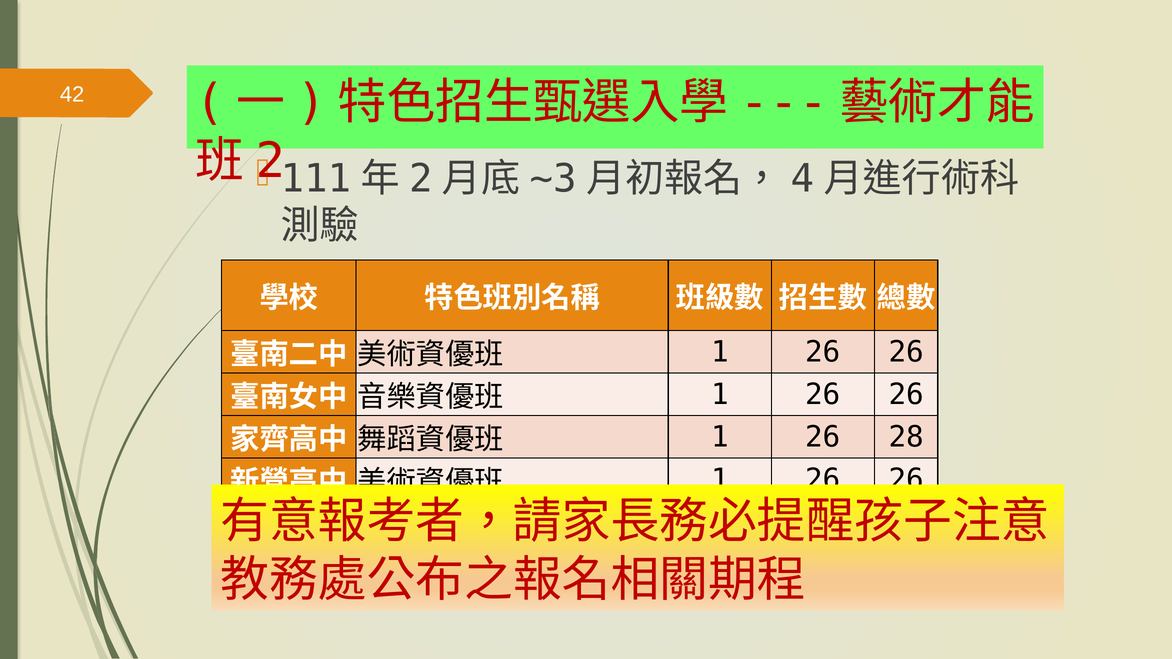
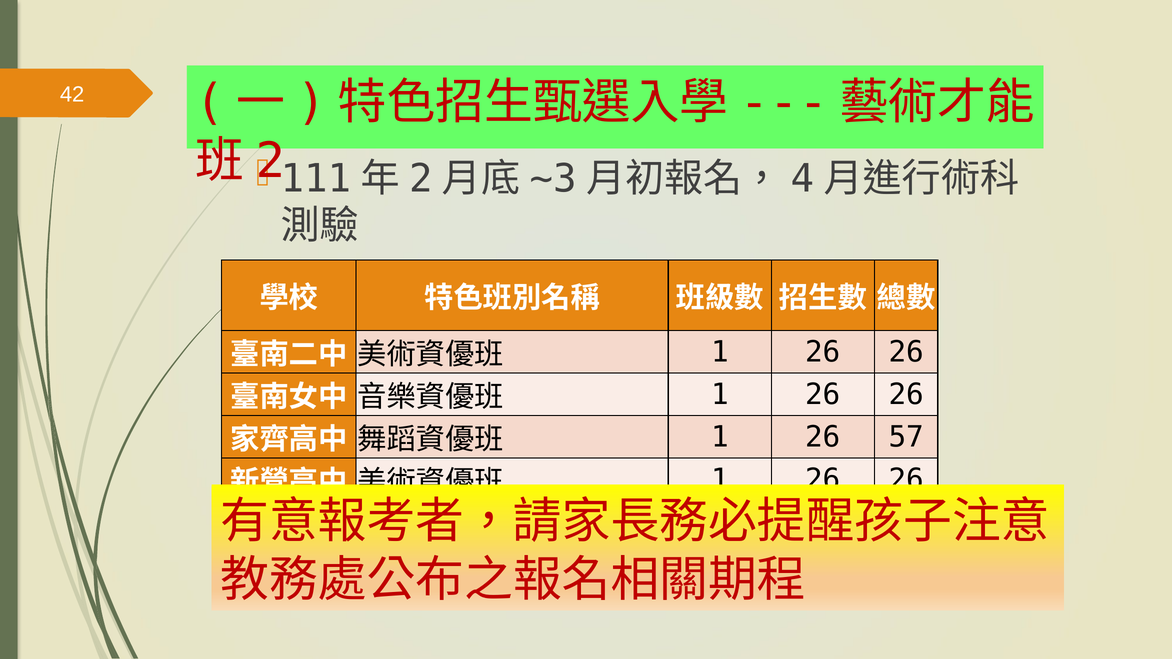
28: 28 -> 57
